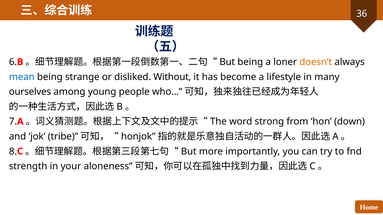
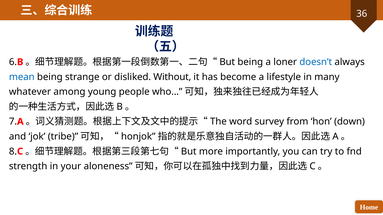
doesn’t colour: orange -> blue
ourselves: ourselves -> whatever
strong: strong -> survey
